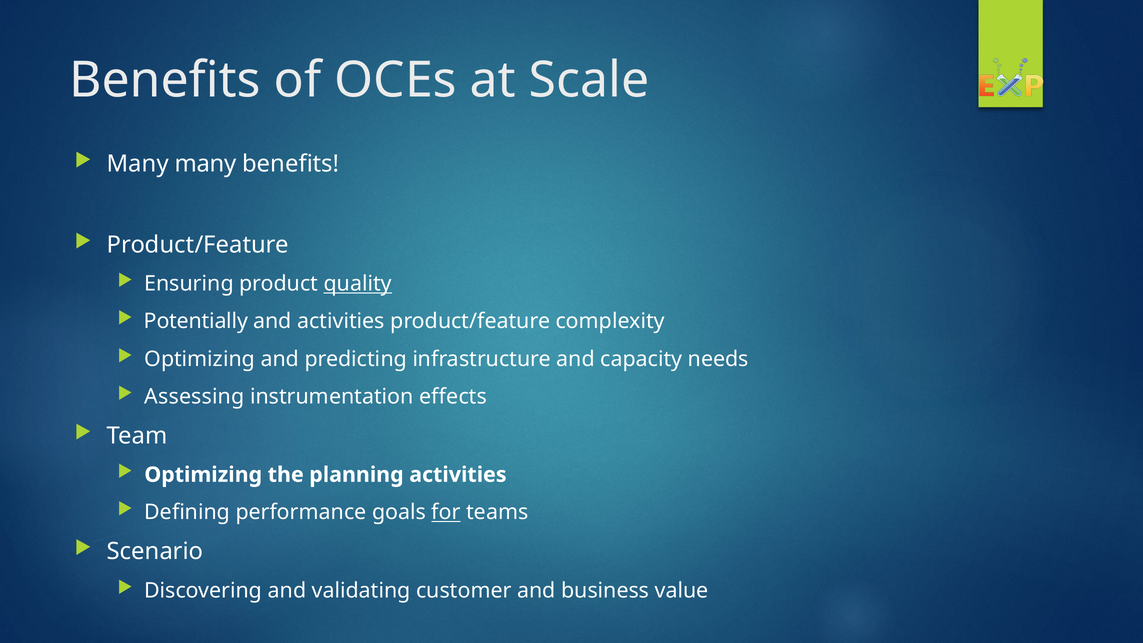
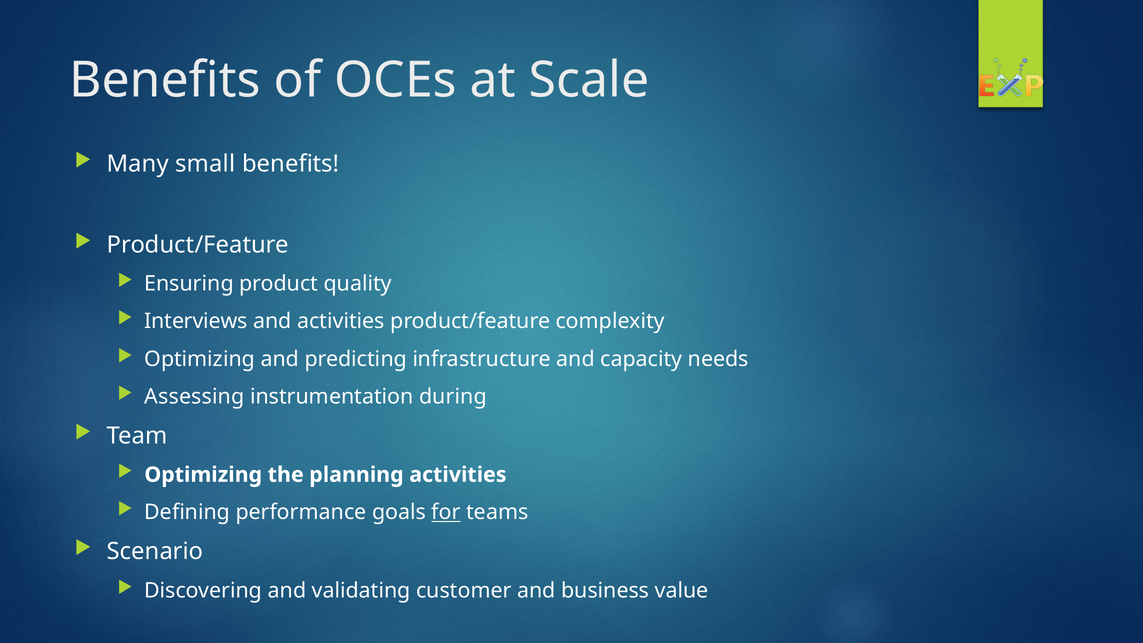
Many many: many -> small
quality underline: present -> none
Potentially: Potentially -> Interviews
effects: effects -> during
